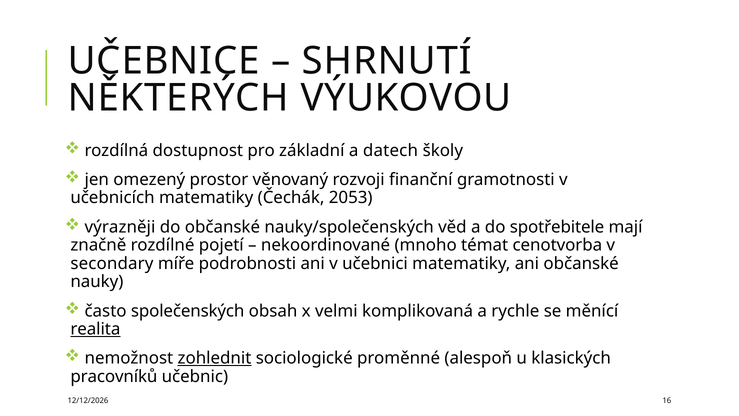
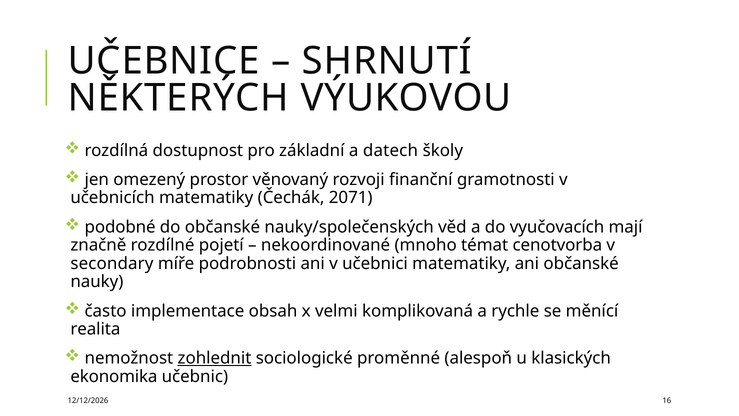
2053: 2053 -> 2071
výrazněji: výrazněji -> podobné
spotřebitele: spotřebitele -> vyučovacích
společenských: společenských -> implementace
realita underline: present -> none
pracovníků: pracovníků -> ekonomika
